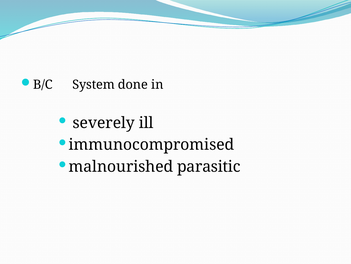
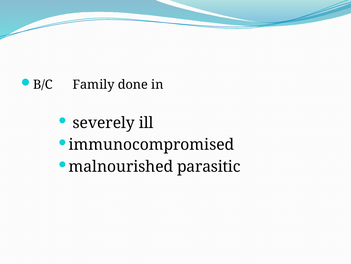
System: System -> Family
